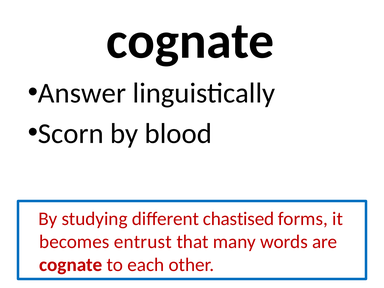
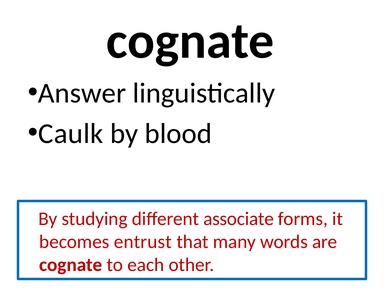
Scorn: Scorn -> Caulk
chastised: chastised -> associate
